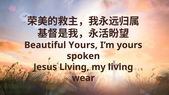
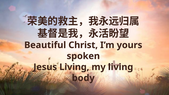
Beautiful Yours: Yours -> Christ
wear: wear -> body
